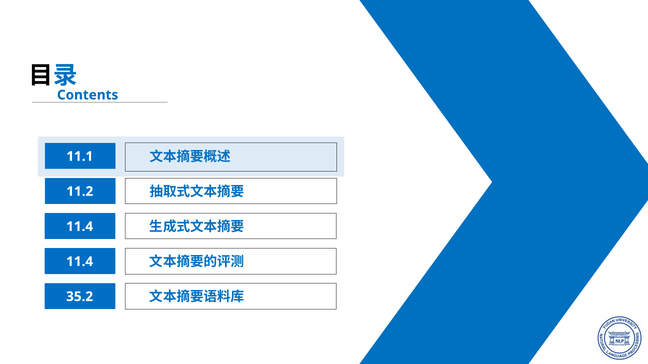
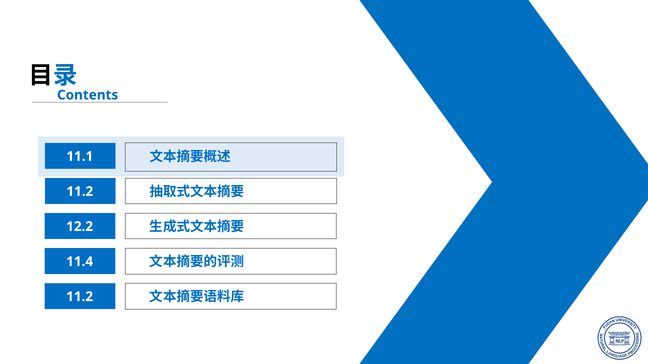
11.4 at (80, 227): 11.4 -> 12.2
35.2 at (80, 297): 35.2 -> 11.2
